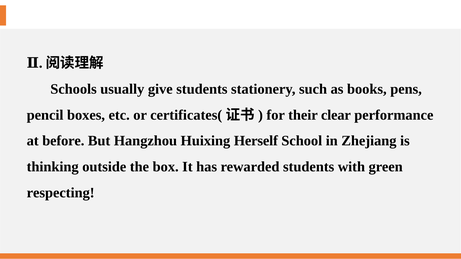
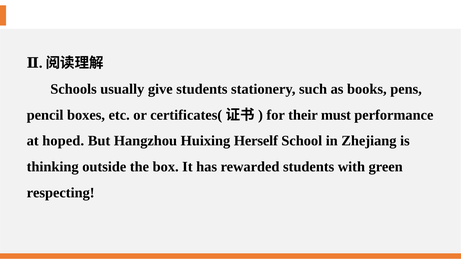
clear: clear -> must
before: before -> hoped
